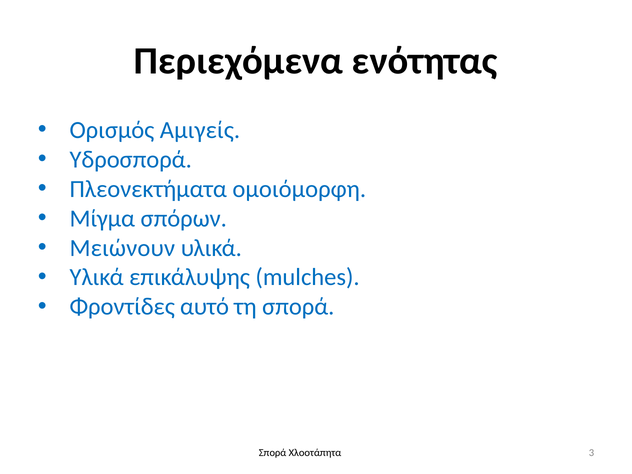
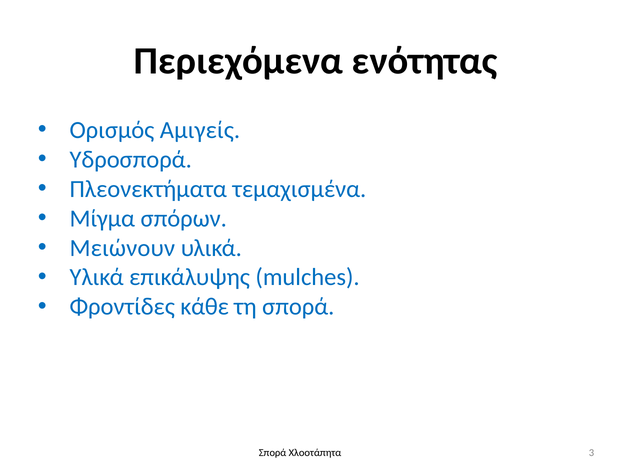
ομοιόμορφη: ομοιόμορφη -> τεμαχισμένα
αυτό: αυτό -> κάθε
